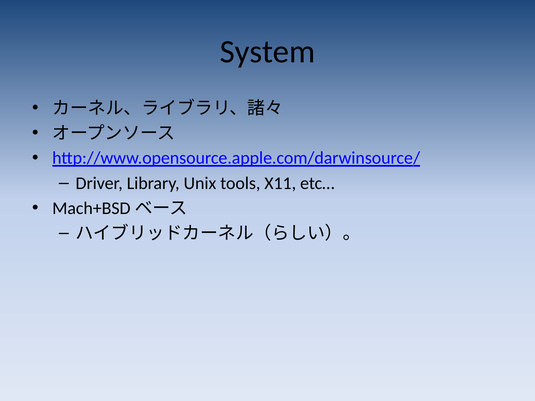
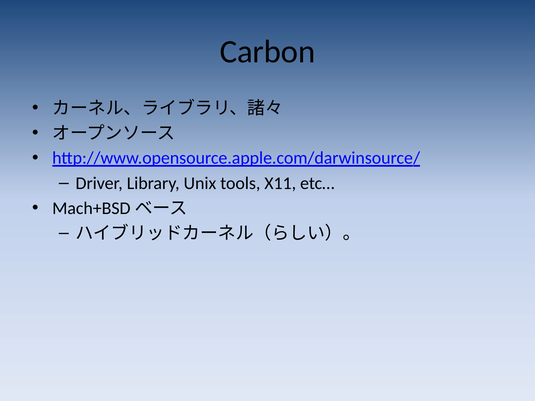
System: System -> Carbon
